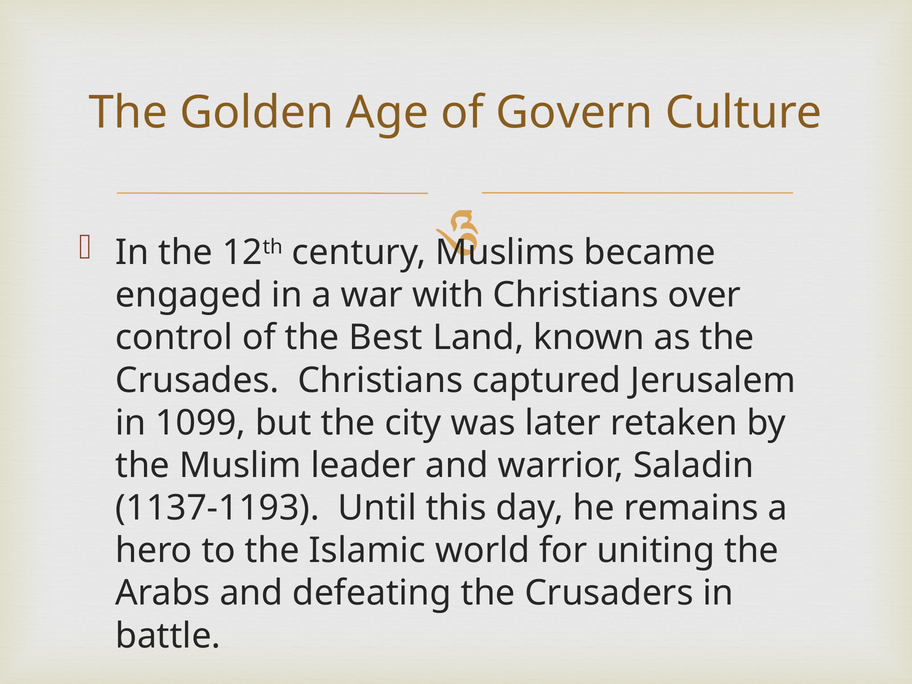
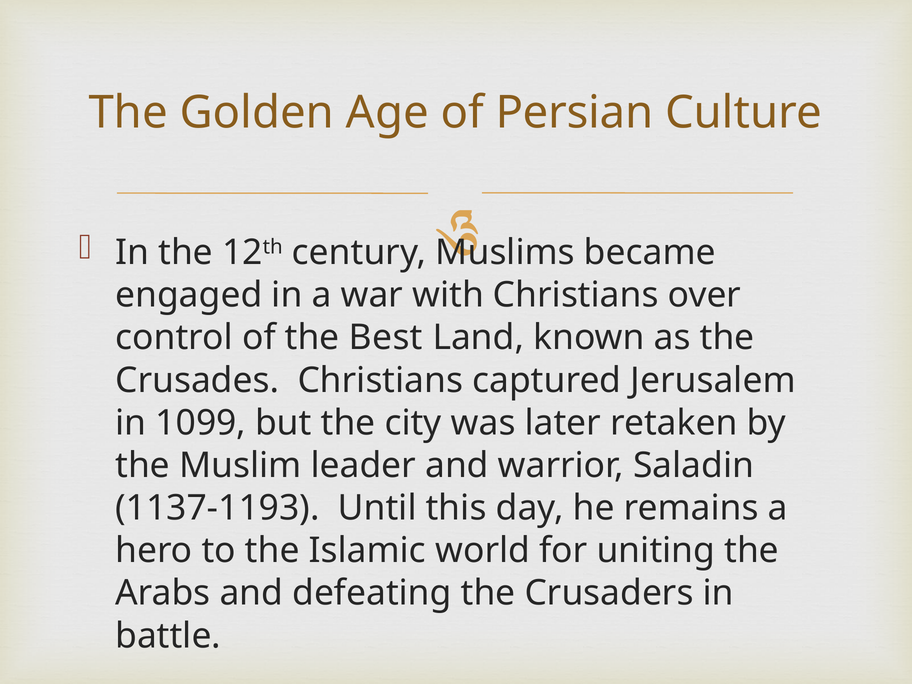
Govern: Govern -> Persian
